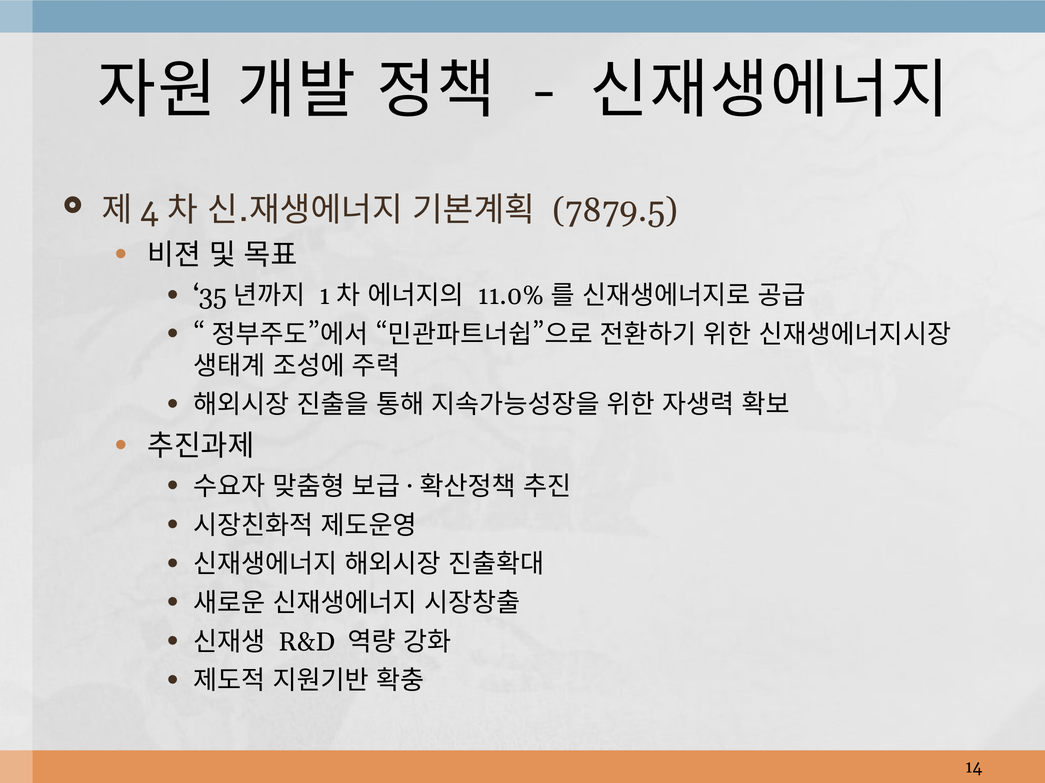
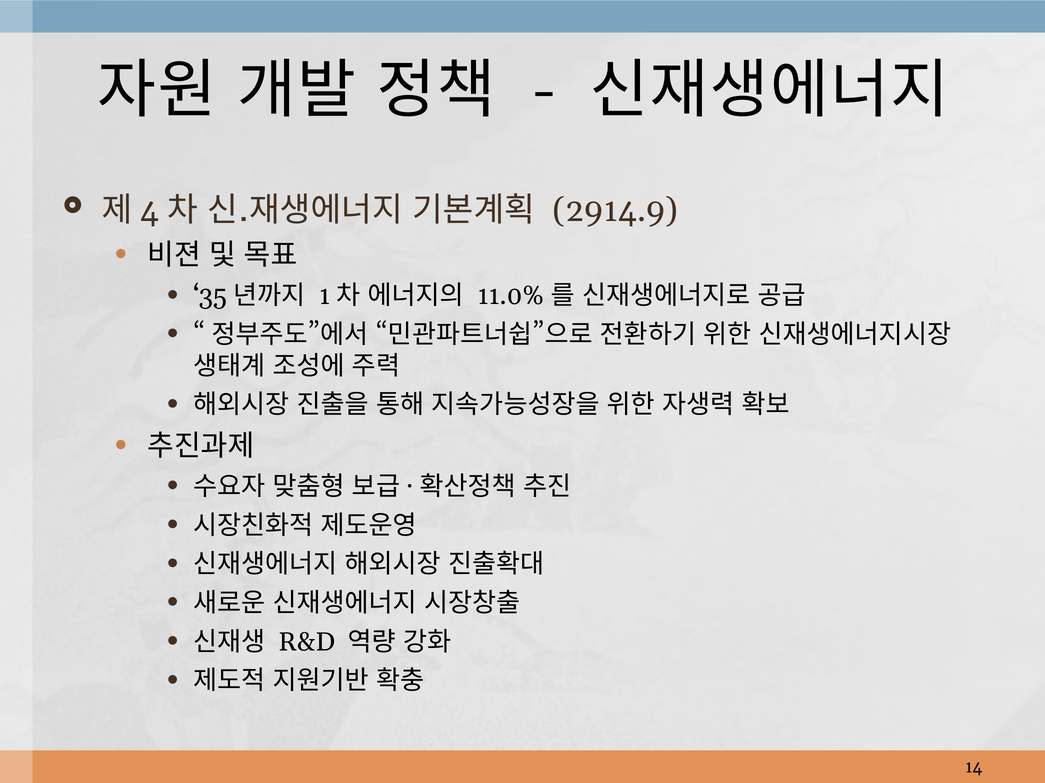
7879.5: 7879.5 -> 2914.9
